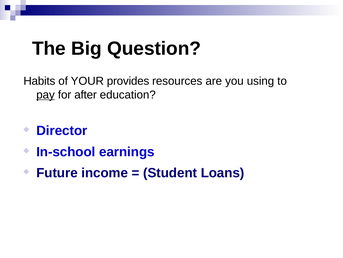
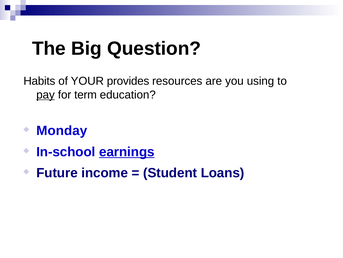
after: after -> term
Director: Director -> Monday
earnings underline: none -> present
